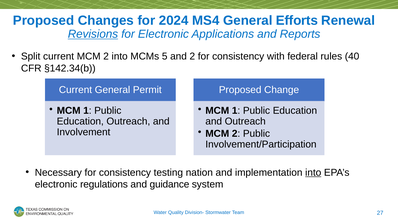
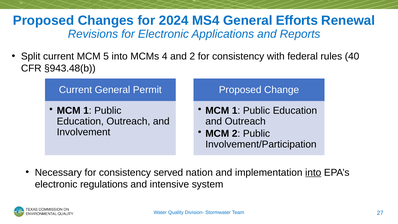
Revisions underline: present -> none
current MCM 2: 2 -> 5
5: 5 -> 4
§142.34(b: §142.34(b -> §943.48(b
testing: testing -> served
guidance: guidance -> intensive
